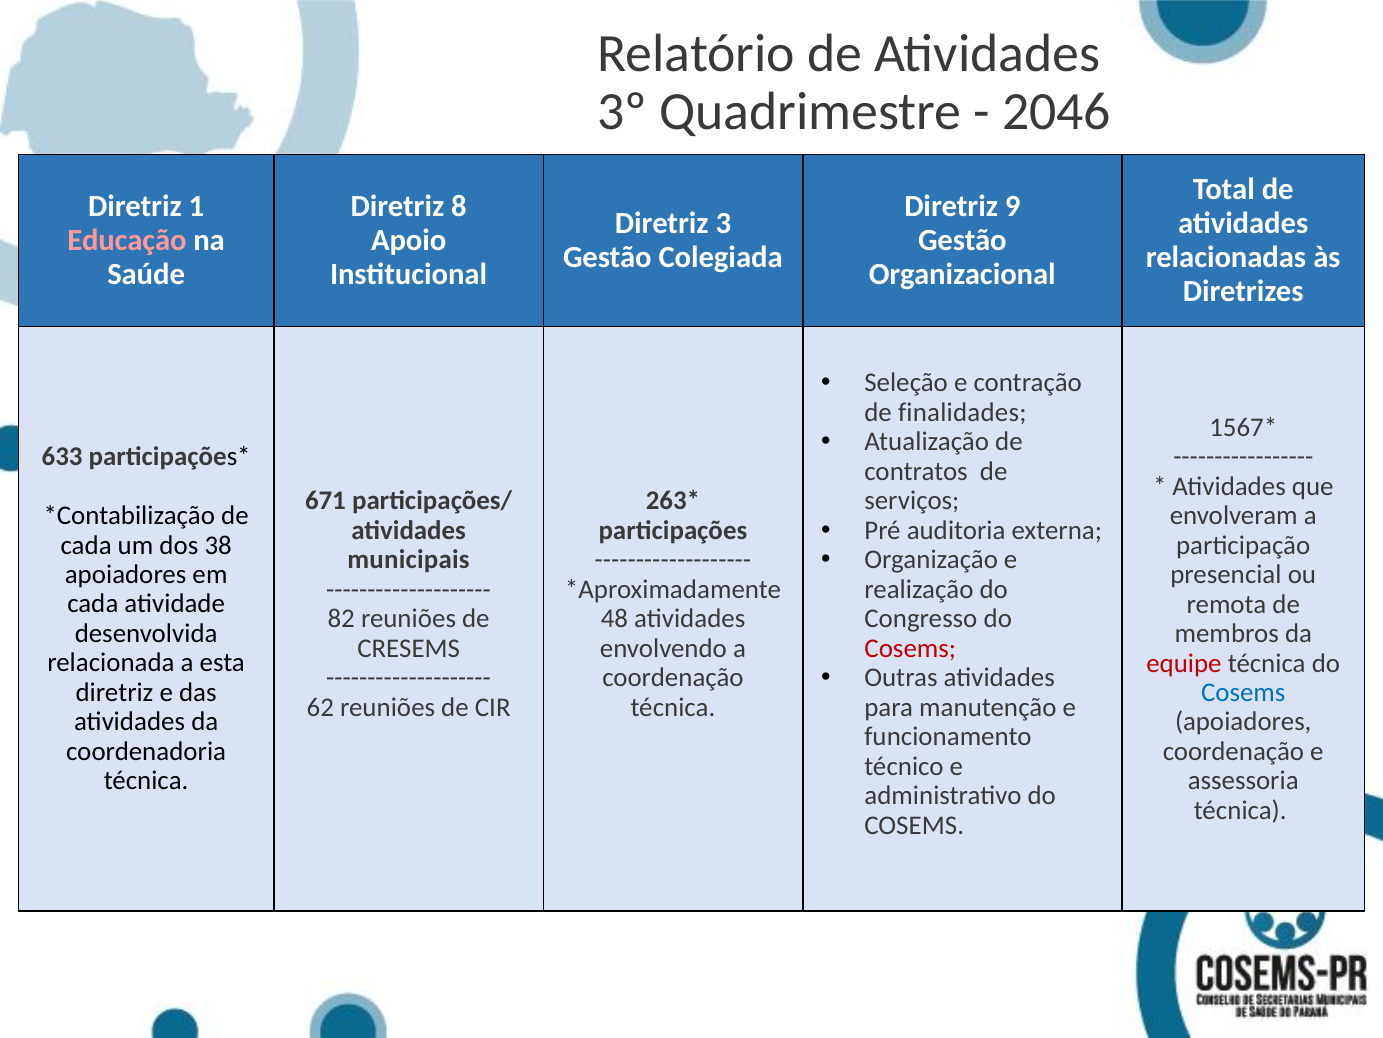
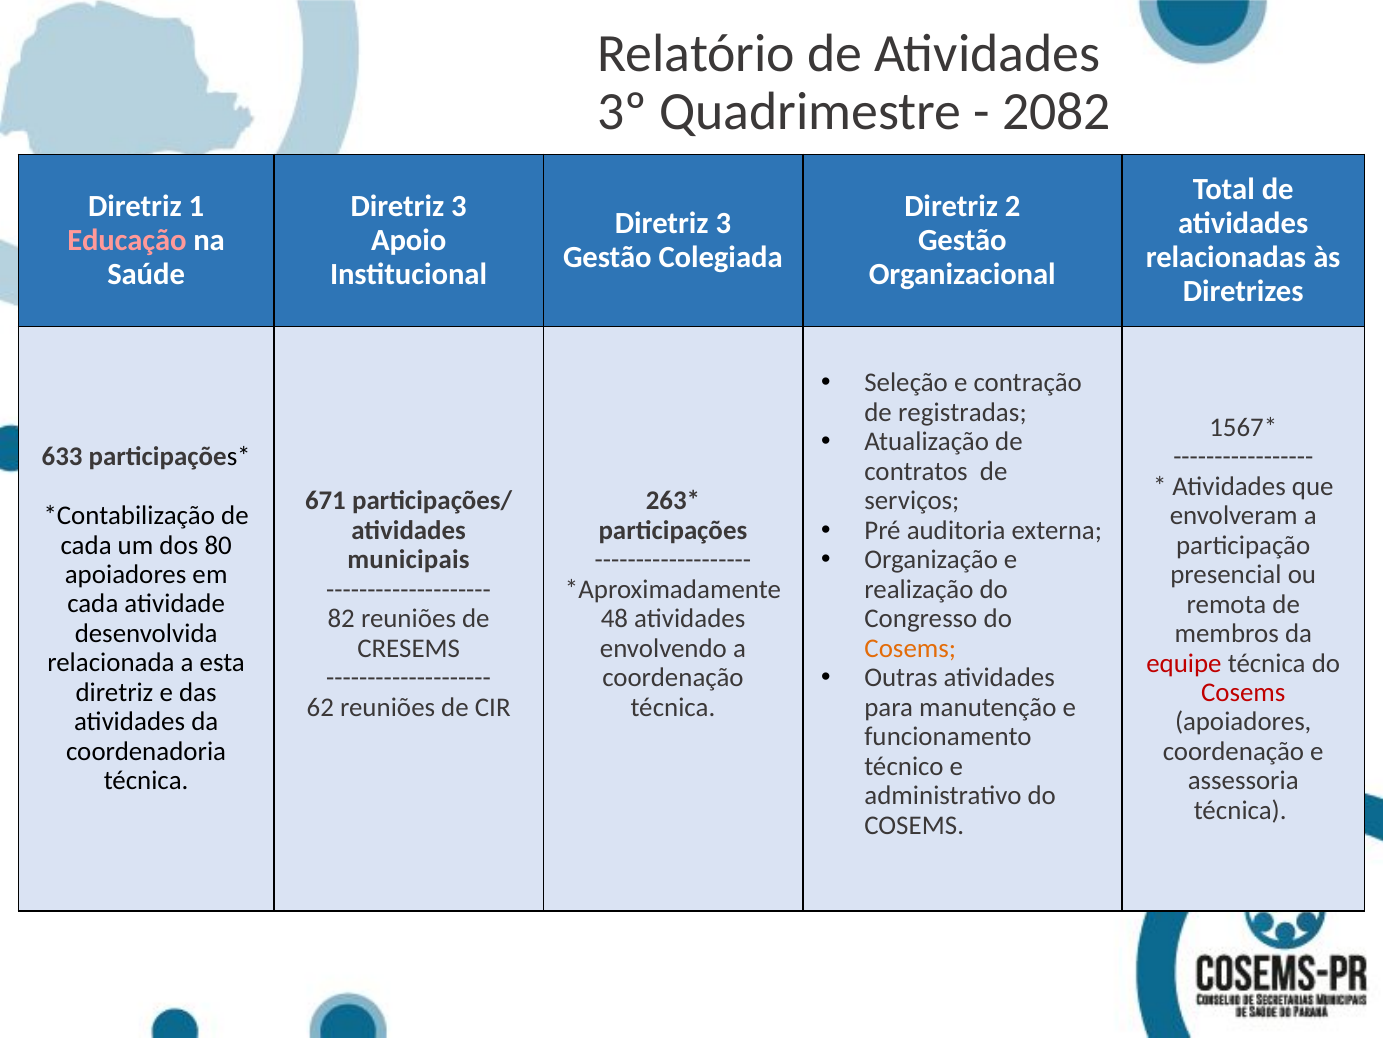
2046: 2046 -> 2082
8 at (459, 207): 8 -> 3
9: 9 -> 2
finalidades: finalidades -> registradas
38: 38 -> 80
Cosems at (910, 648) colour: red -> orange
Cosems at (1243, 692) colour: blue -> red
